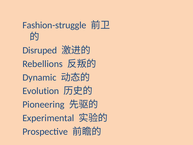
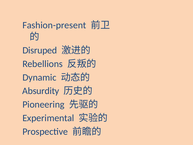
Fashion-struggle: Fashion-struggle -> Fashion-present
Evolution: Evolution -> Absurdity
